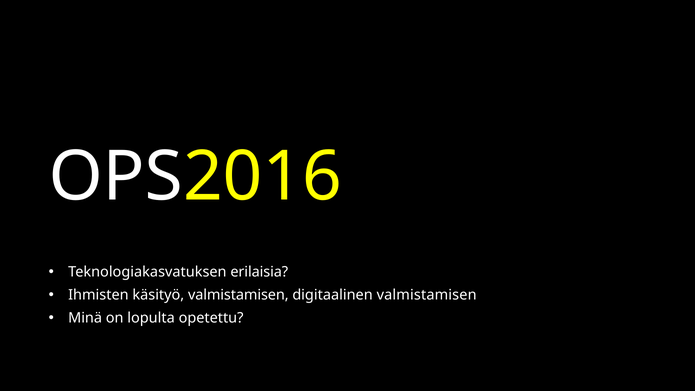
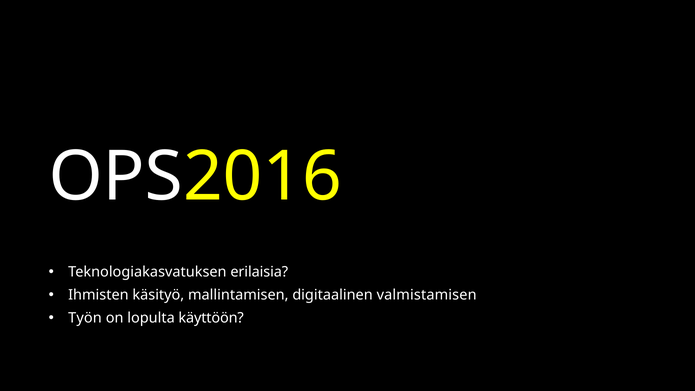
käsityö valmistamisen: valmistamisen -> mallintamisen
Minä: Minä -> Työn
opetettu: opetettu -> käyttöön
